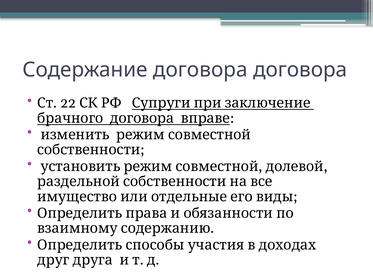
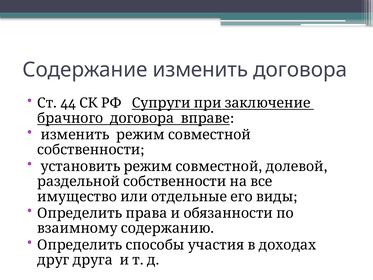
Содержание договора: договора -> изменить
22: 22 -> 44
